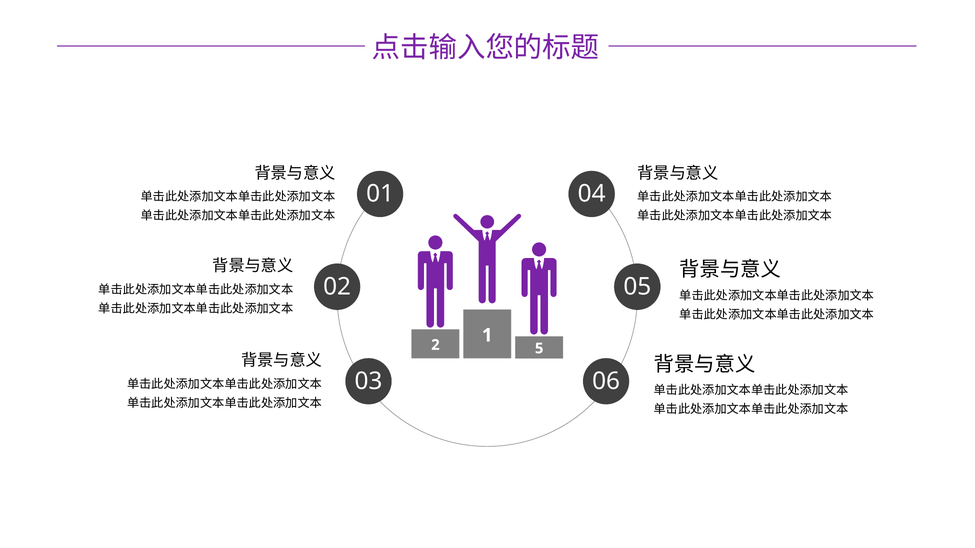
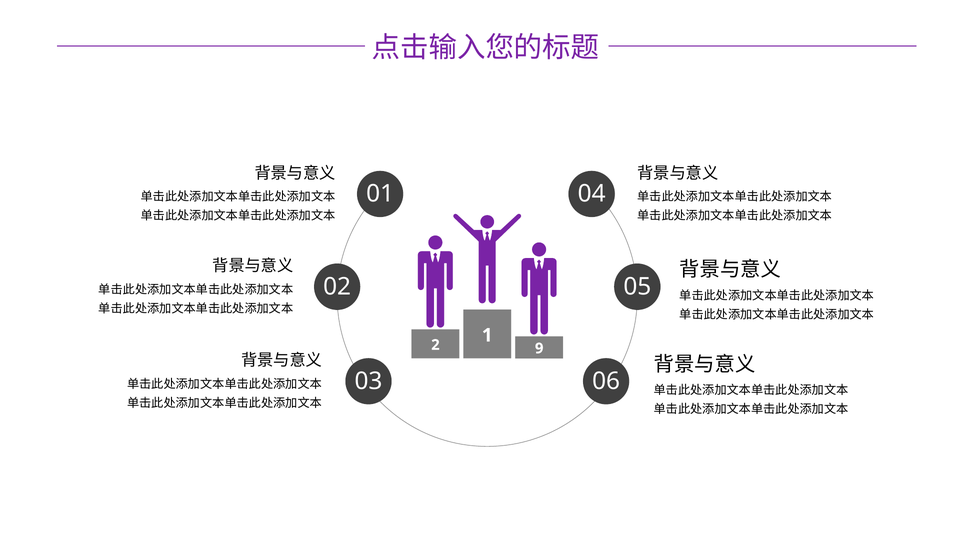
5: 5 -> 9
